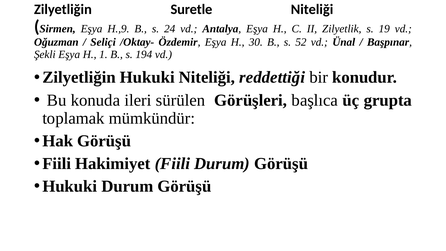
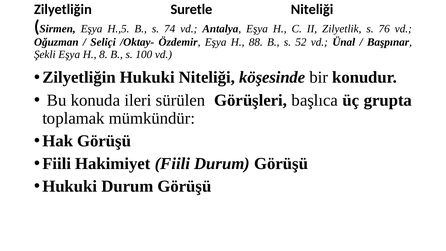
H.,9: H.,9 -> H.,5
24: 24 -> 74
19: 19 -> 76
30: 30 -> 88
1: 1 -> 8
194: 194 -> 100
reddettiği: reddettiği -> köşesinde
